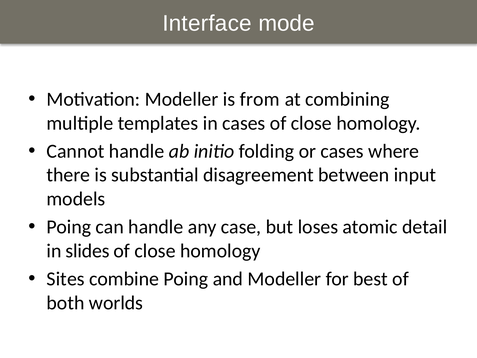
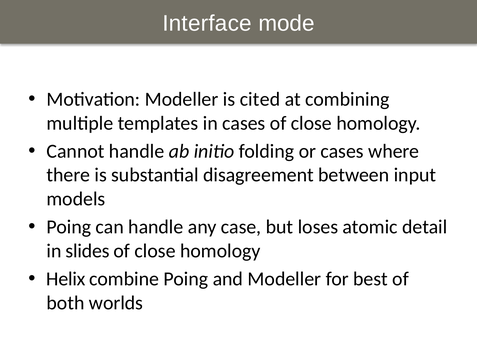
from: from -> cited
Sites: Sites -> Helix
